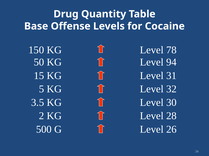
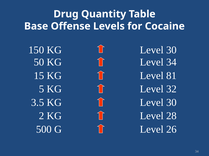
150 KG Level 78: 78 -> 30
Level 94: 94 -> 34
31: 31 -> 81
